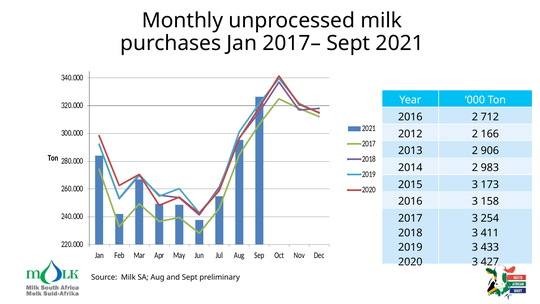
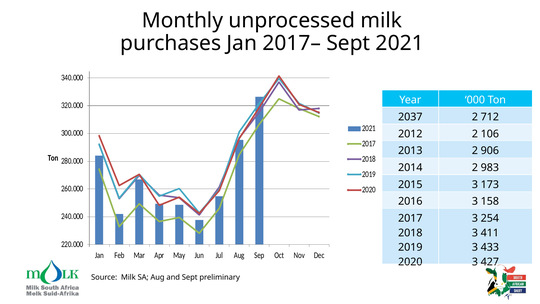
2016 at (410, 117): 2016 -> 2037
166: 166 -> 106
